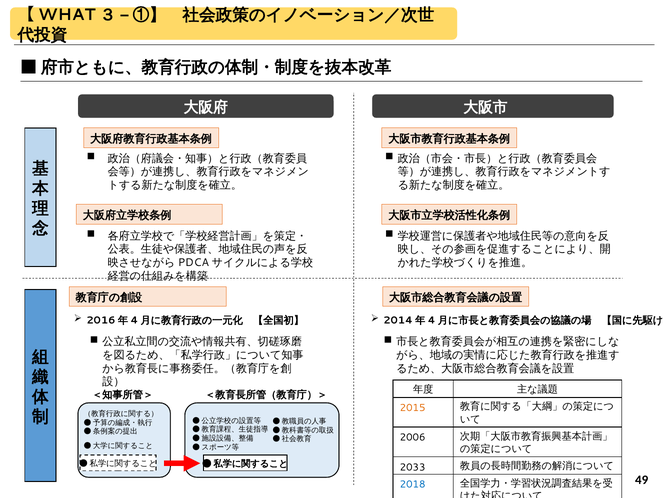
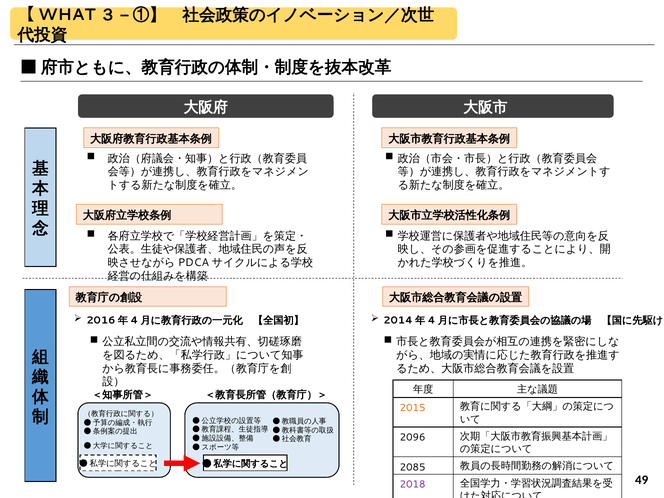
2006: 2006 -> 2096
2033: 2033 -> 2085
2018 colour: blue -> purple
